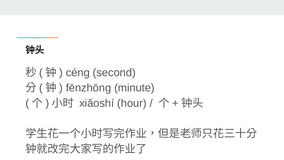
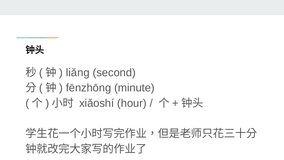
céng: céng -> liǎng
